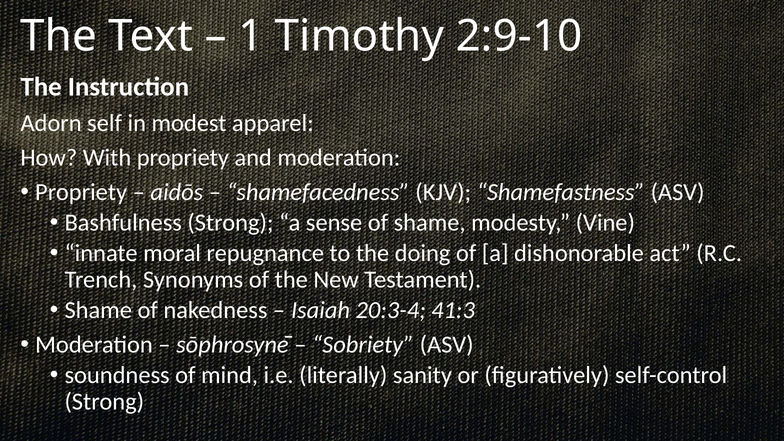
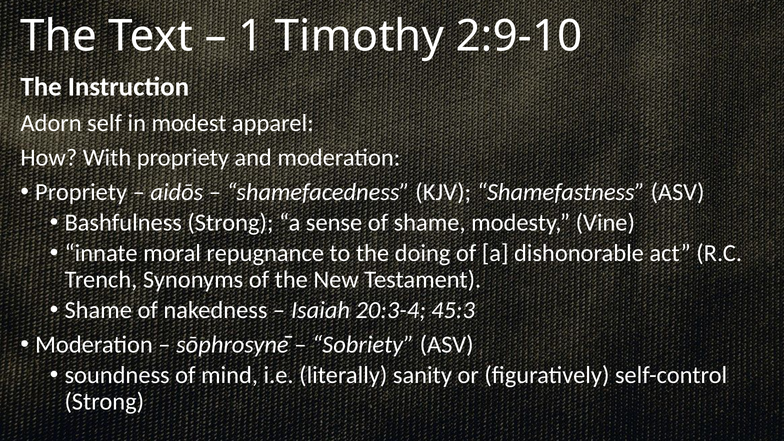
41:3: 41:3 -> 45:3
